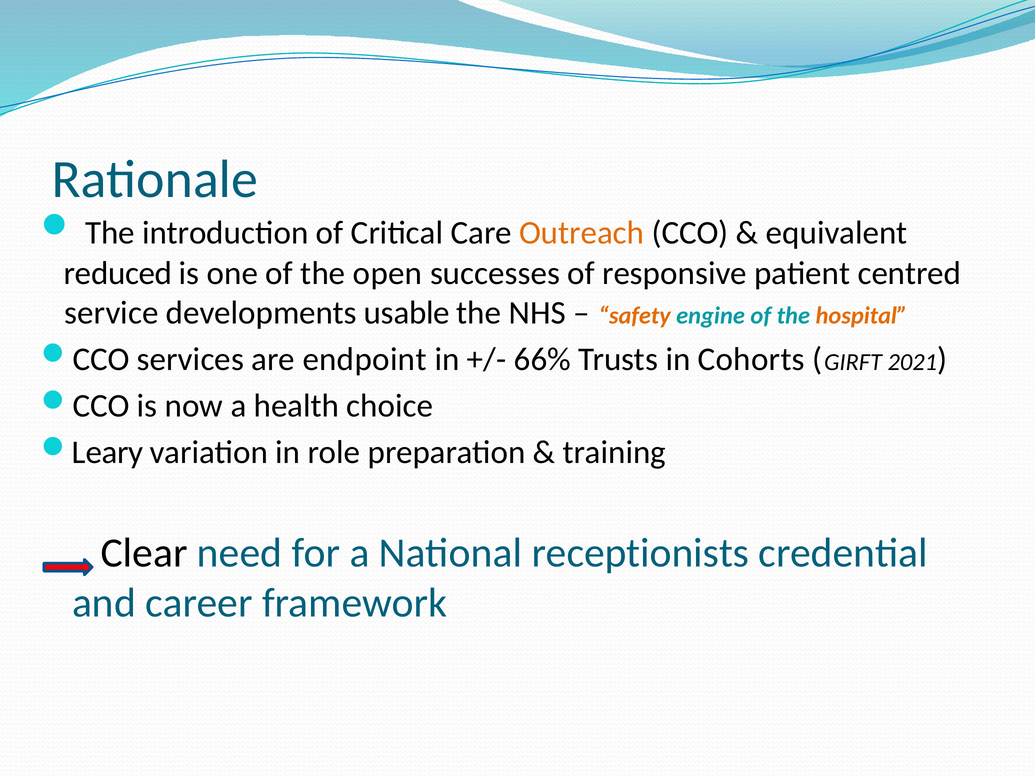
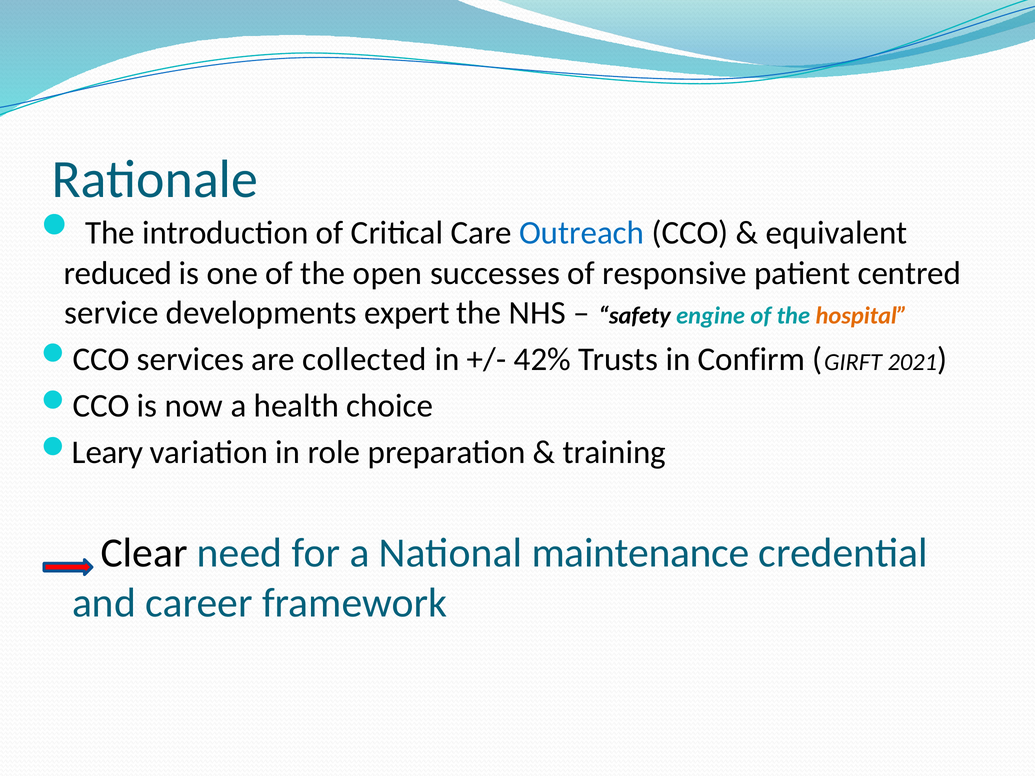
Outreach colour: orange -> blue
usable: usable -> expert
safety colour: orange -> black
endpoint: endpoint -> collected
66%: 66% -> 42%
Cohorts: Cohorts -> Confirm
receptionists: receptionists -> maintenance
